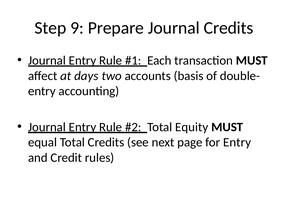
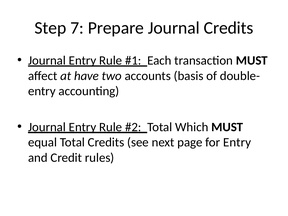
9: 9 -> 7
days: days -> have
Equity: Equity -> Which
